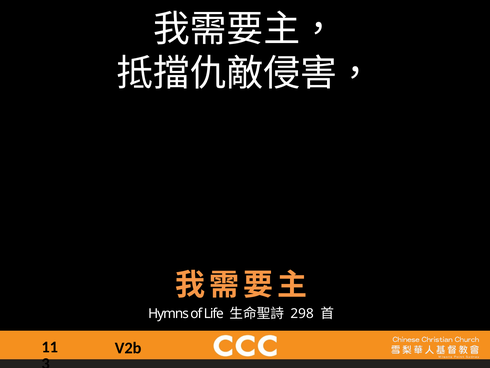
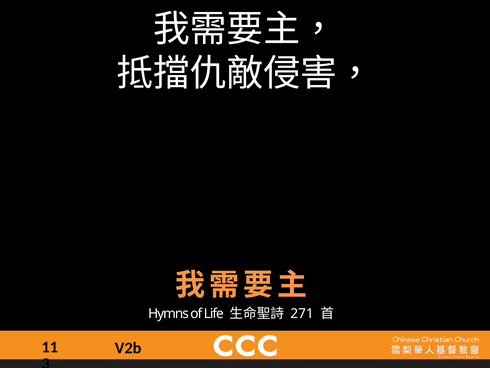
298: 298 -> 271
